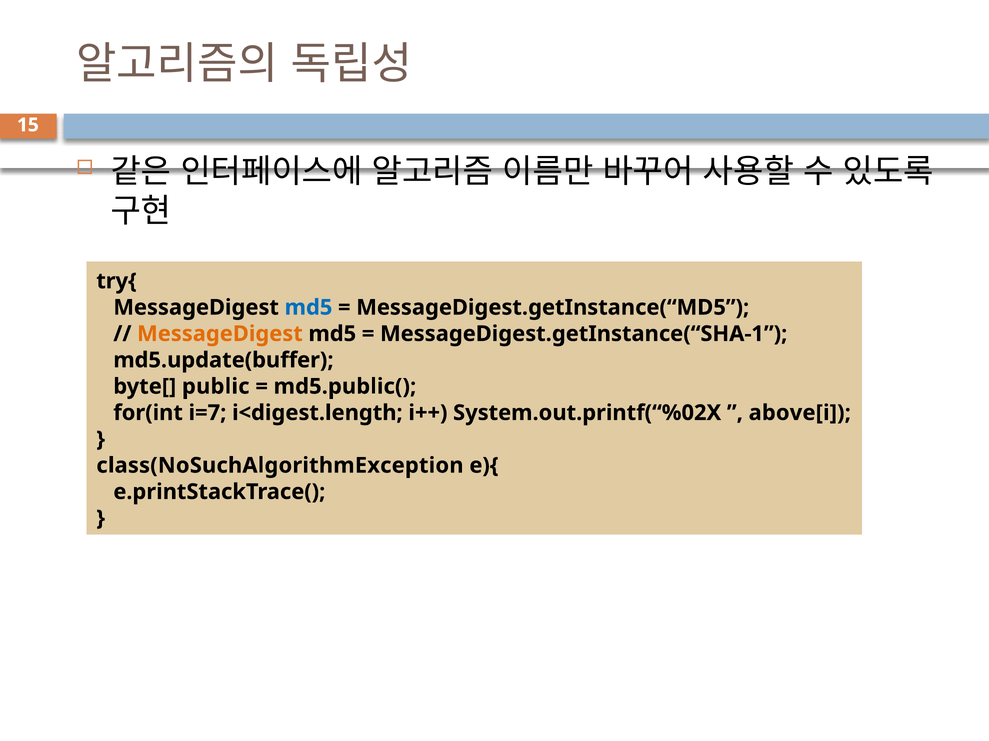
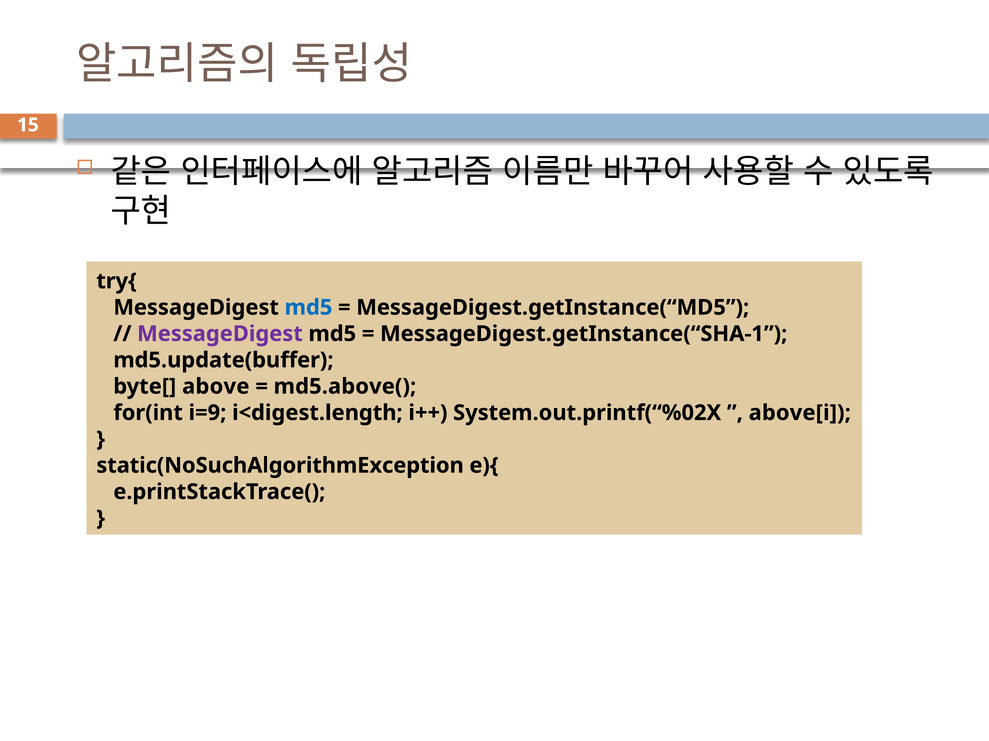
MessageDigest at (220, 334) colour: orange -> purple
public: public -> above
md5.public(: md5.public( -> md5.above(
i=7: i=7 -> i=9
class(NoSuchAlgorithmException: class(NoSuchAlgorithmException -> static(NoSuchAlgorithmException
